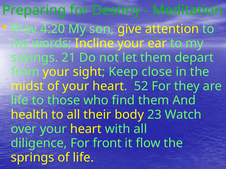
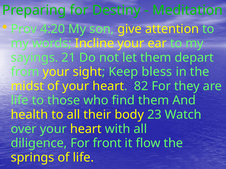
close: close -> bless
52: 52 -> 82
